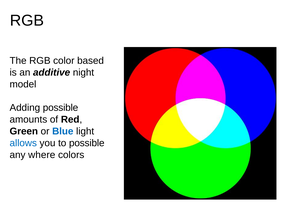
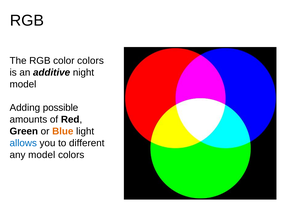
color based: based -> colors
Blue colour: blue -> orange
to possible: possible -> different
any where: where -> model
